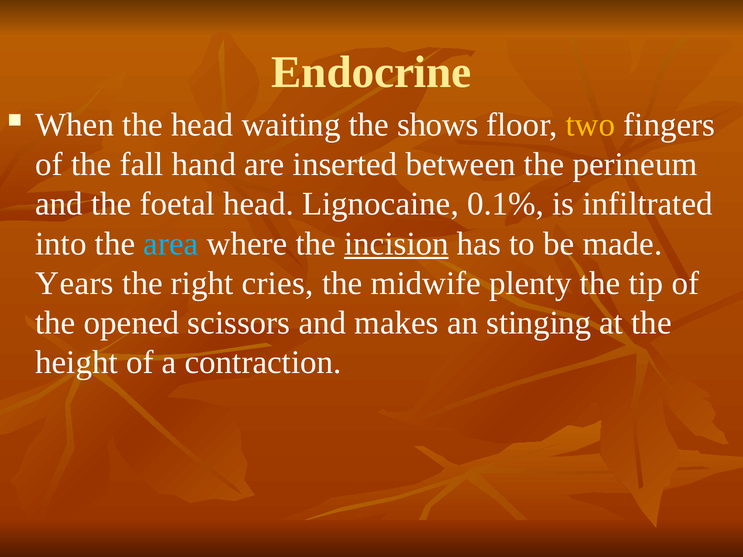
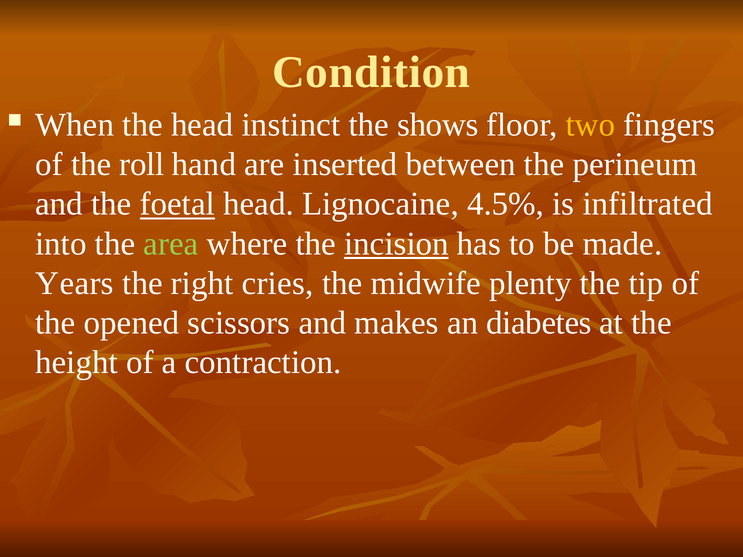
Endocrine: Endocrine -> Condition
waiting: waiting -> instinct
fall: fall -> roll
foetal underline: none -> present
0.1%: 0.1% -> 4.5%
area colour: light blue -> light green
stinging: stinging -> diabetes
